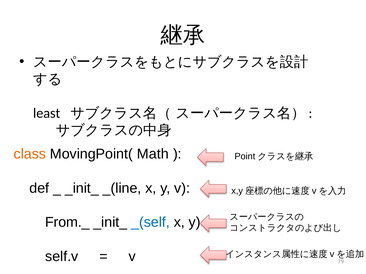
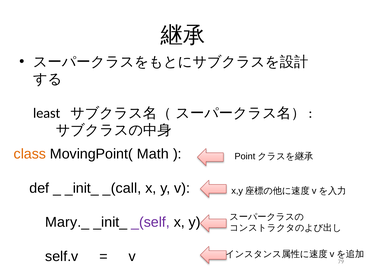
_(line: _(line -> _(call
From._: From._ -> Mary._
_(self colour: blue -> purple
